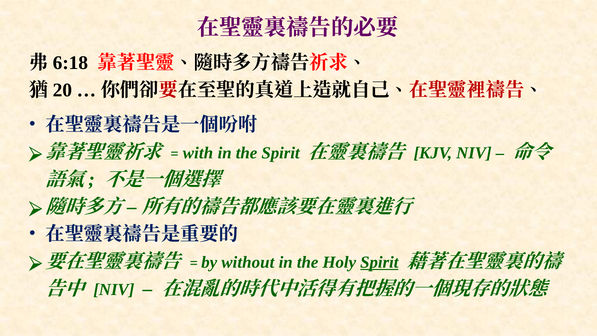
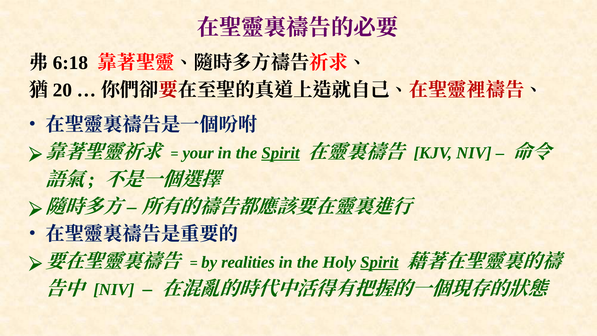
with: with -> your
Spirit at (281, 153) underline: none -> present
without: without -> realities
